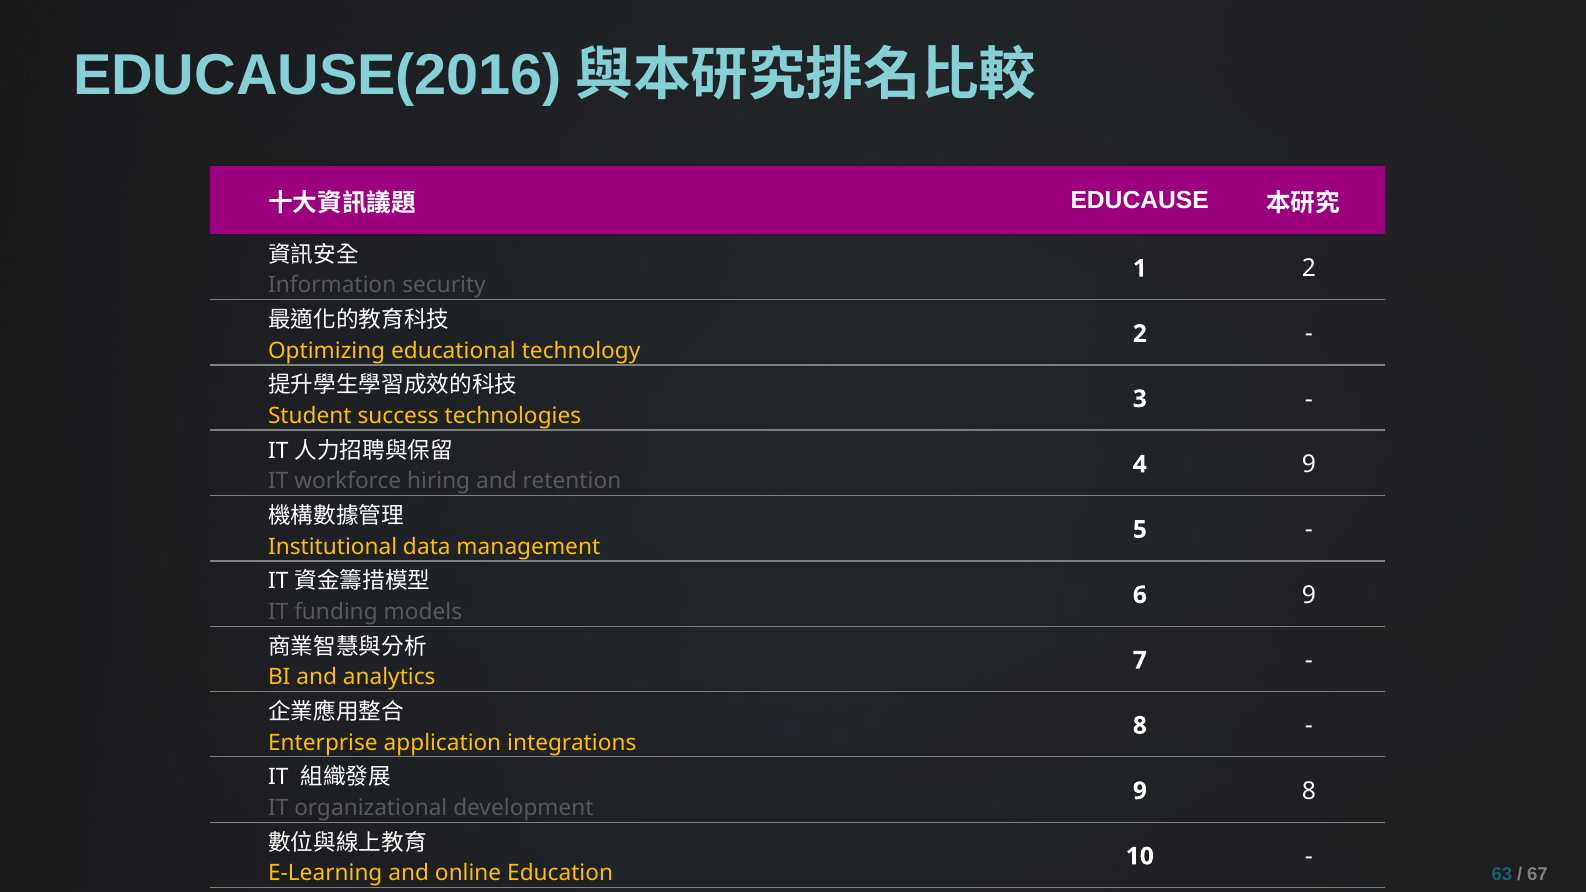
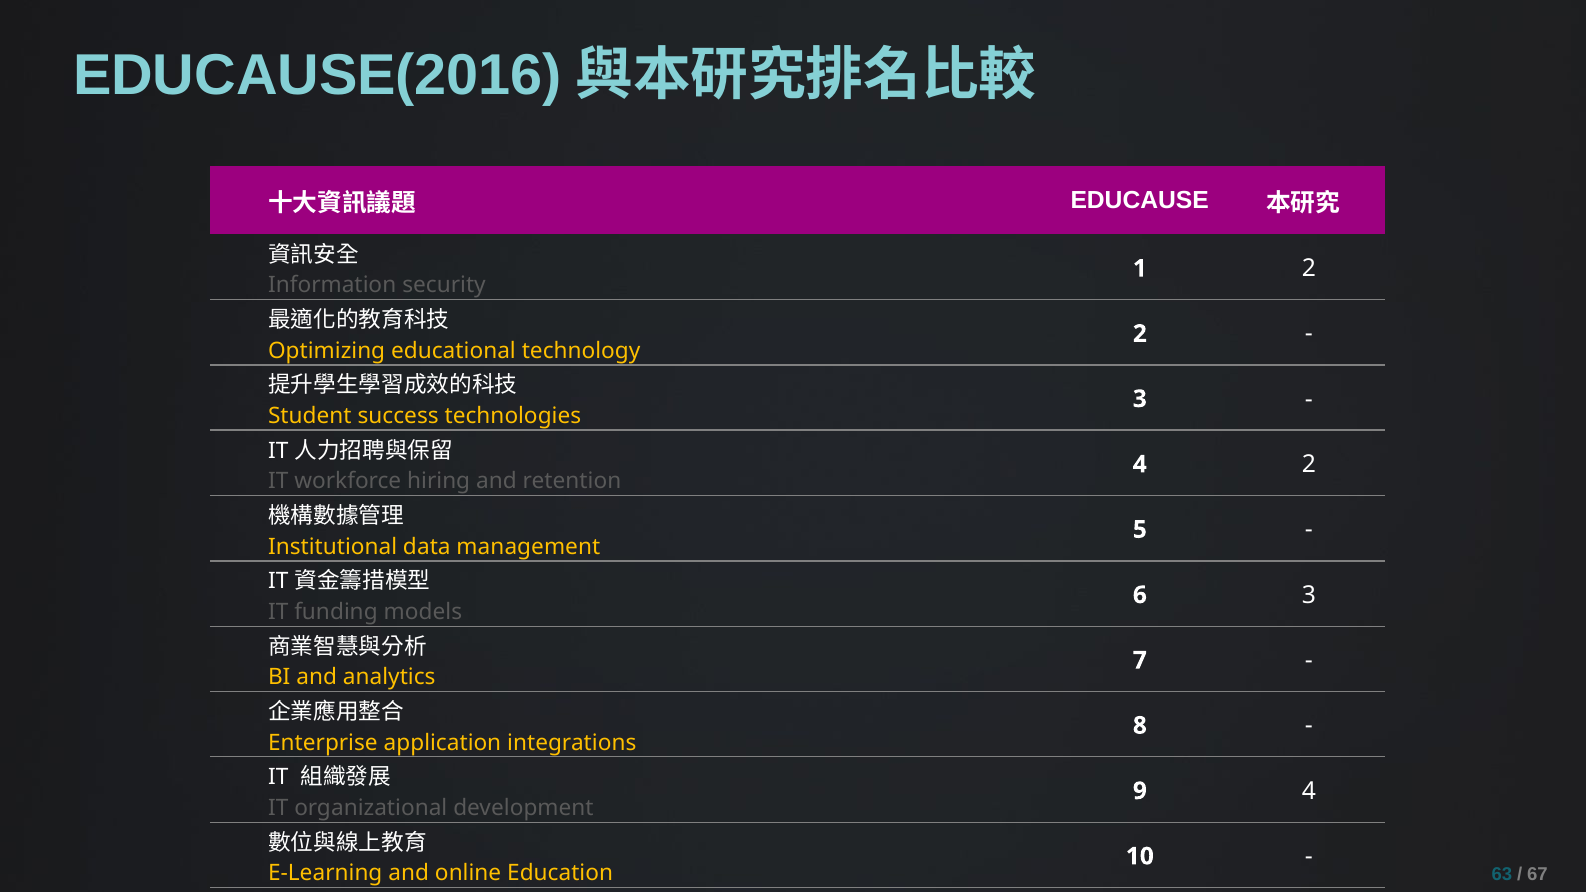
4 9: 9 -> 2
6 9: 9 -> 3
9 8: 8 -> 4
